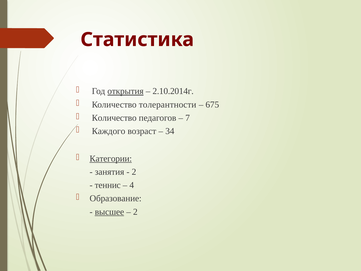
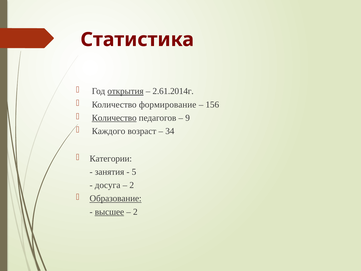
2.10.2014г: 2.10.2014г -> 2.61.2014г
толерантности: толерантности -> формирование
675: 675 -> 156
Количество at (114, 118) underline: none -> present
7: 7 -> 9
Категории underline: present -> none
2 at (134, 172): 2 -> 5
теннис: теннис -> досуга
4 at (132, 185): 4 -> 2
Образование underline: none -> present
